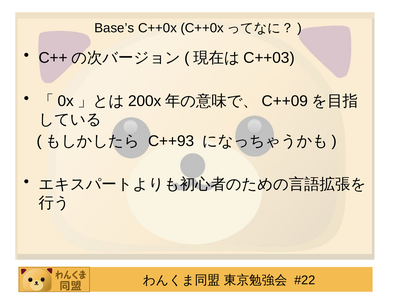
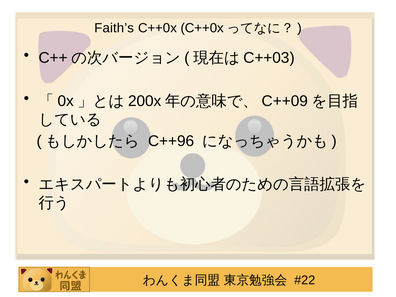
Base’s: Base’s -> Faith’s
C++93: C++93 -> C++96
